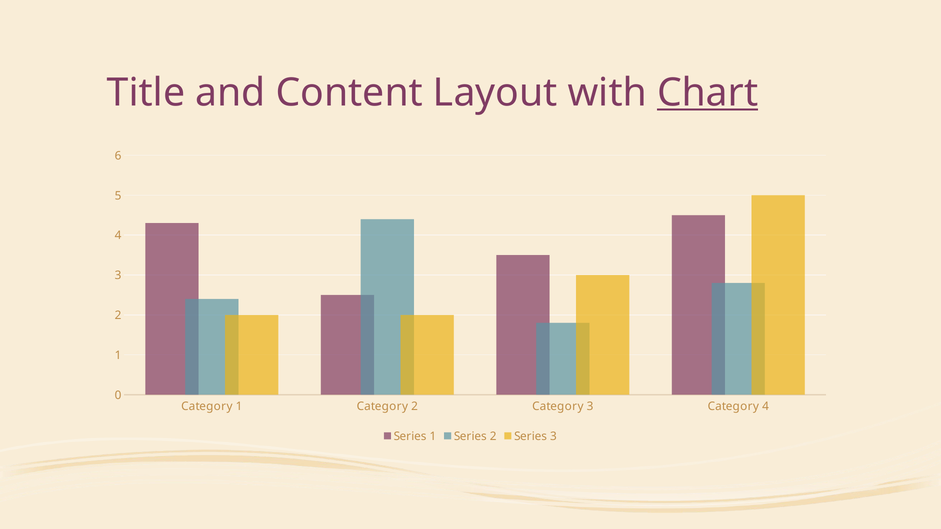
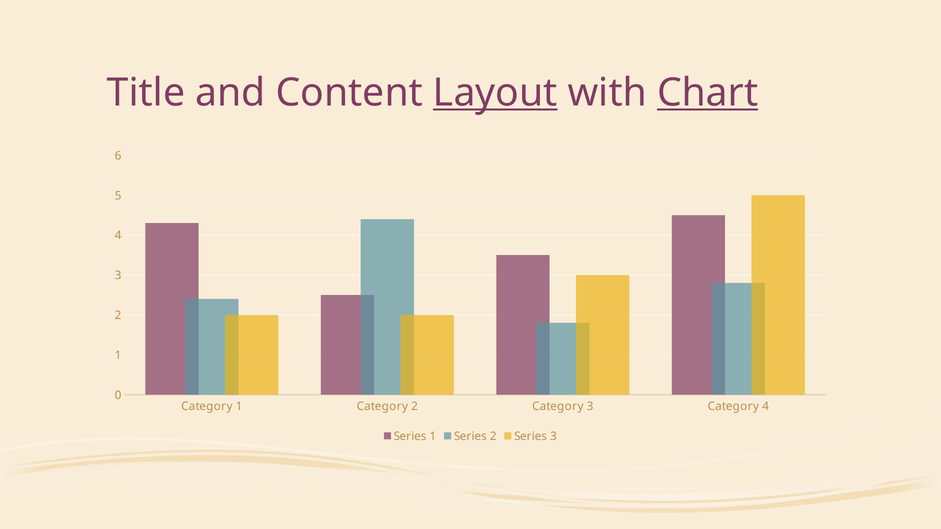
Layout underline: none -> present
